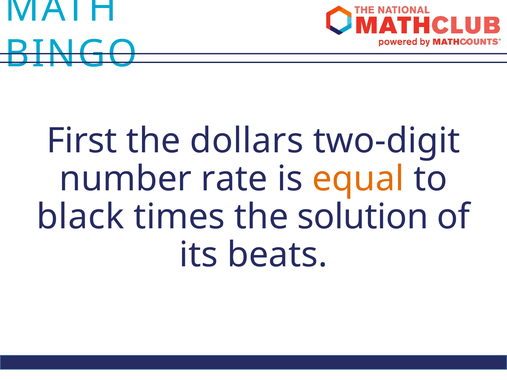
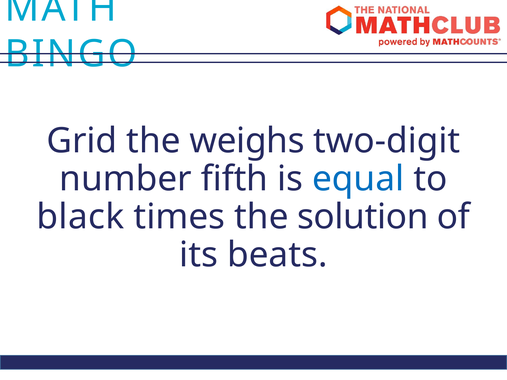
First: First -> Grid
dollars: dollars -> weighs
rate: rate -> fifth
equal colour: orange -> blue
